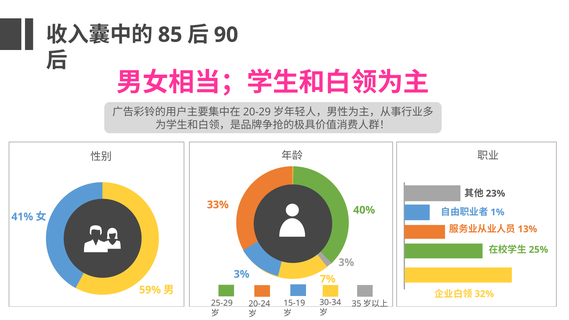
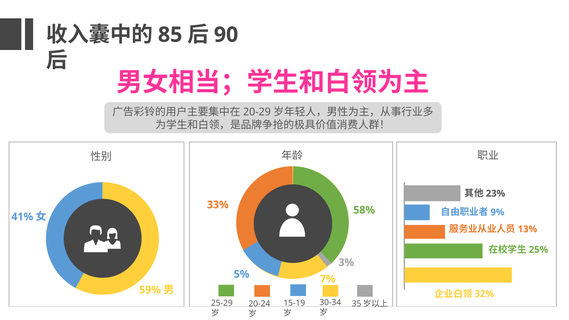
40%: 40% -> 58%
1%: 1% -> 9%
3% at (242, 274): 3% -> 5%
